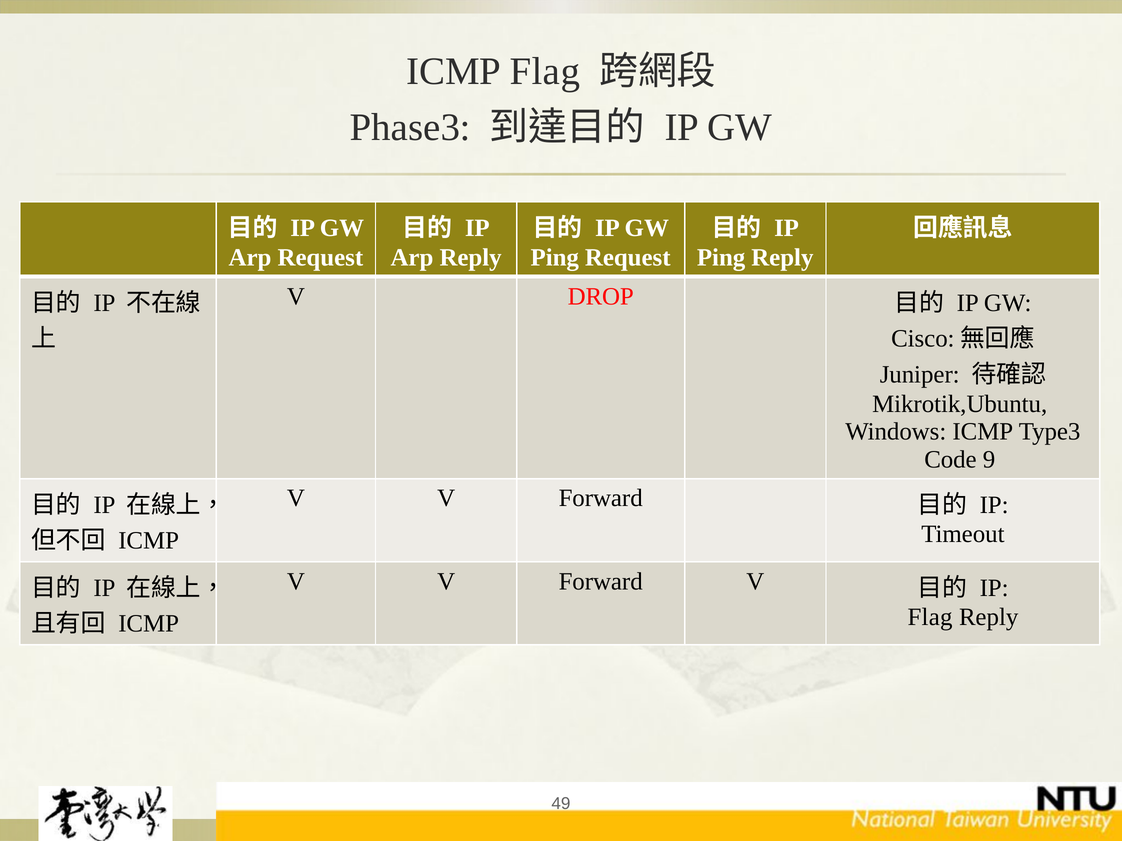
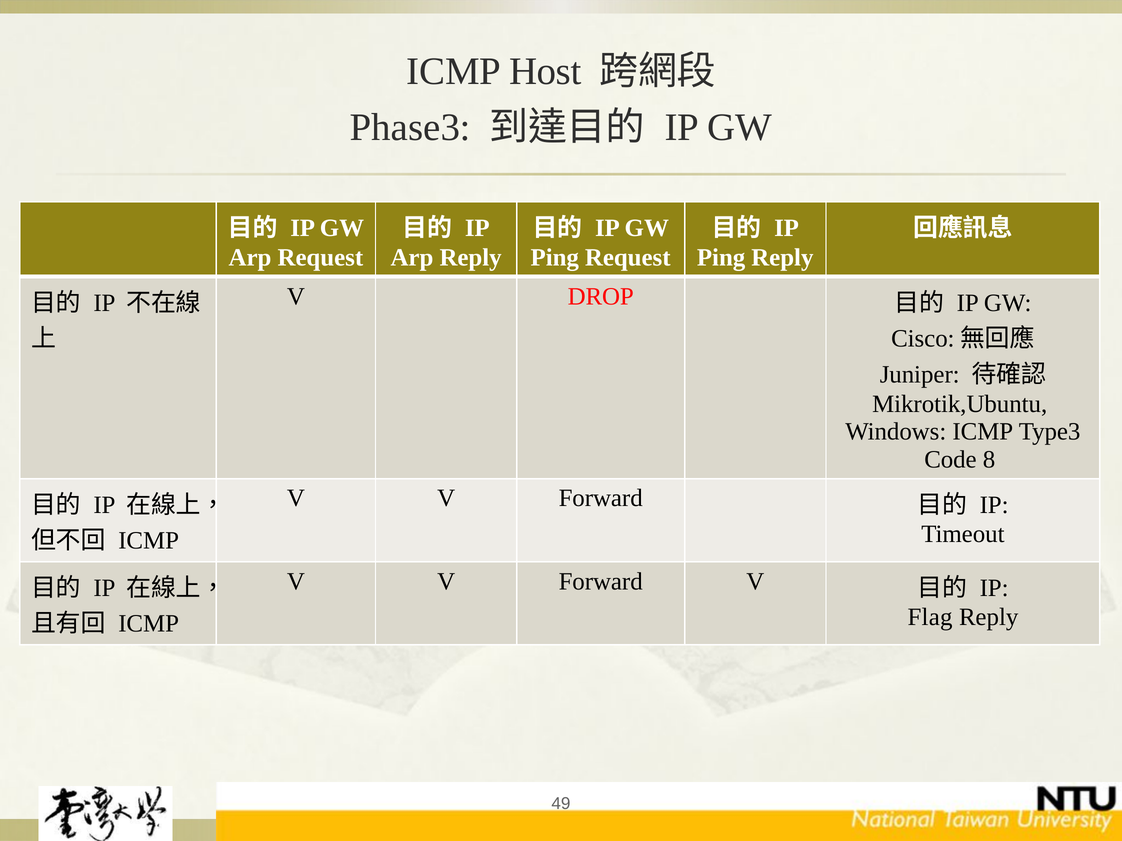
ICMP Flag: Flag -> Host
9: 9 -> 8
